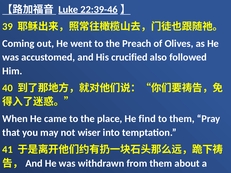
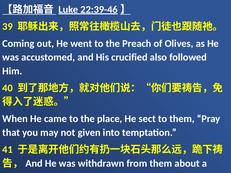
find: find -> sect
wiser: wiser -> given
